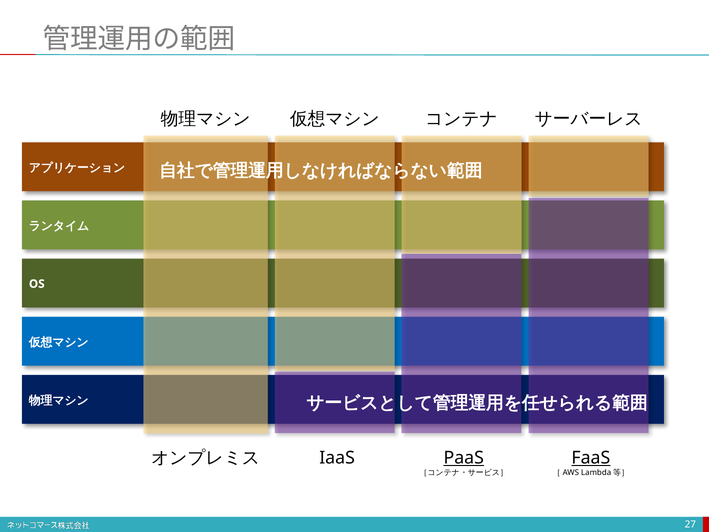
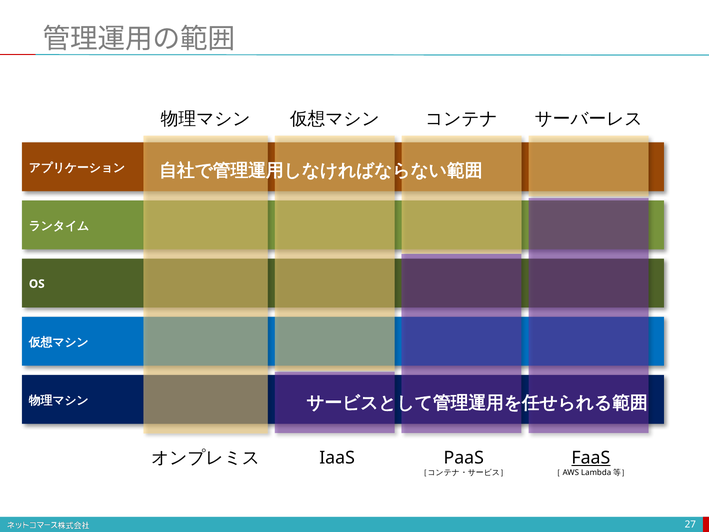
PaaS underline: present -> none
